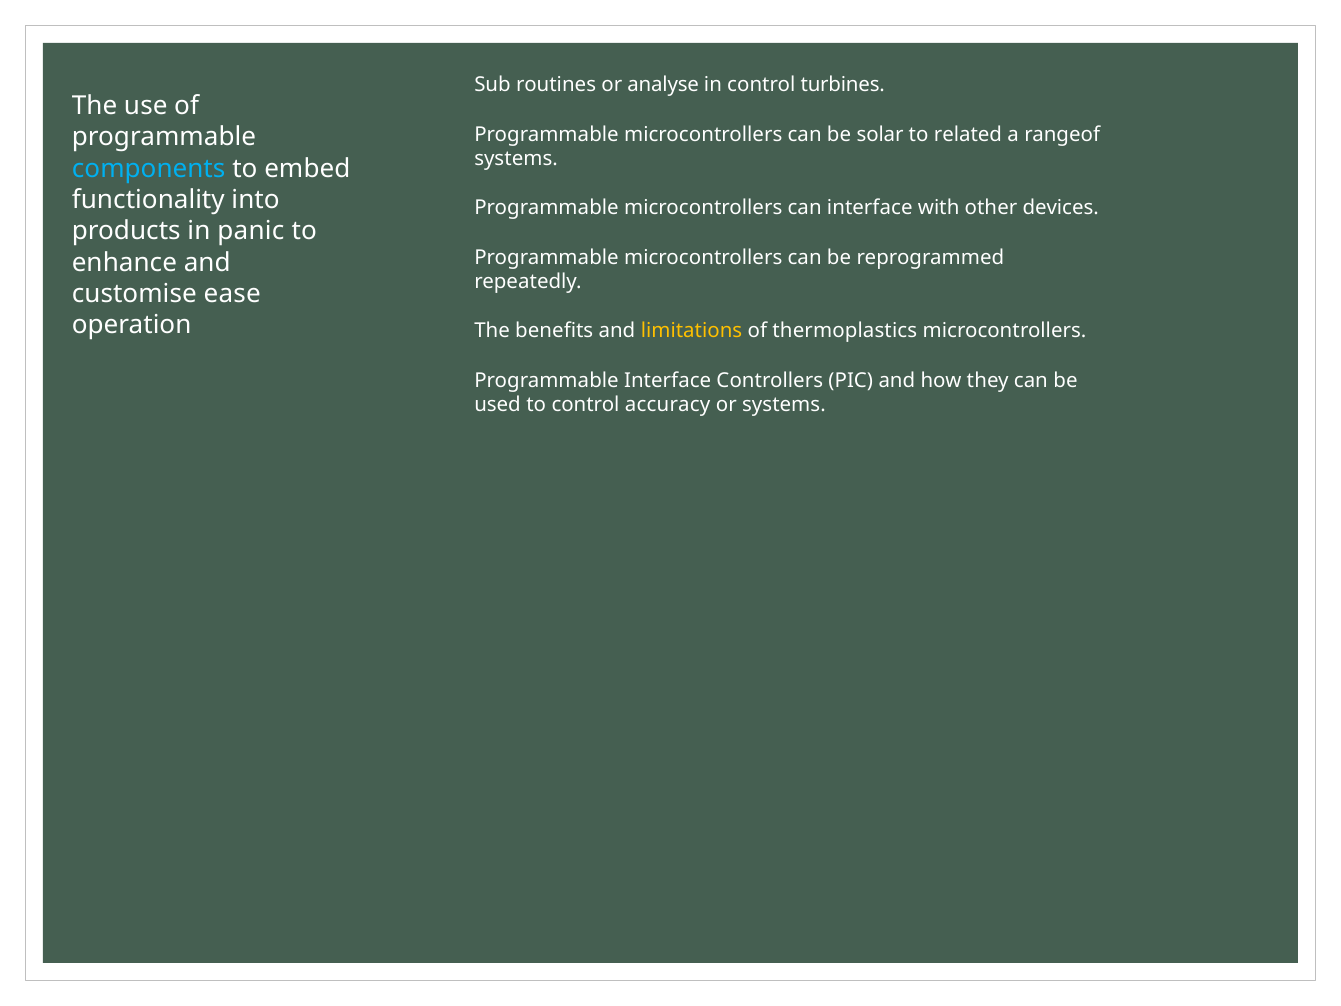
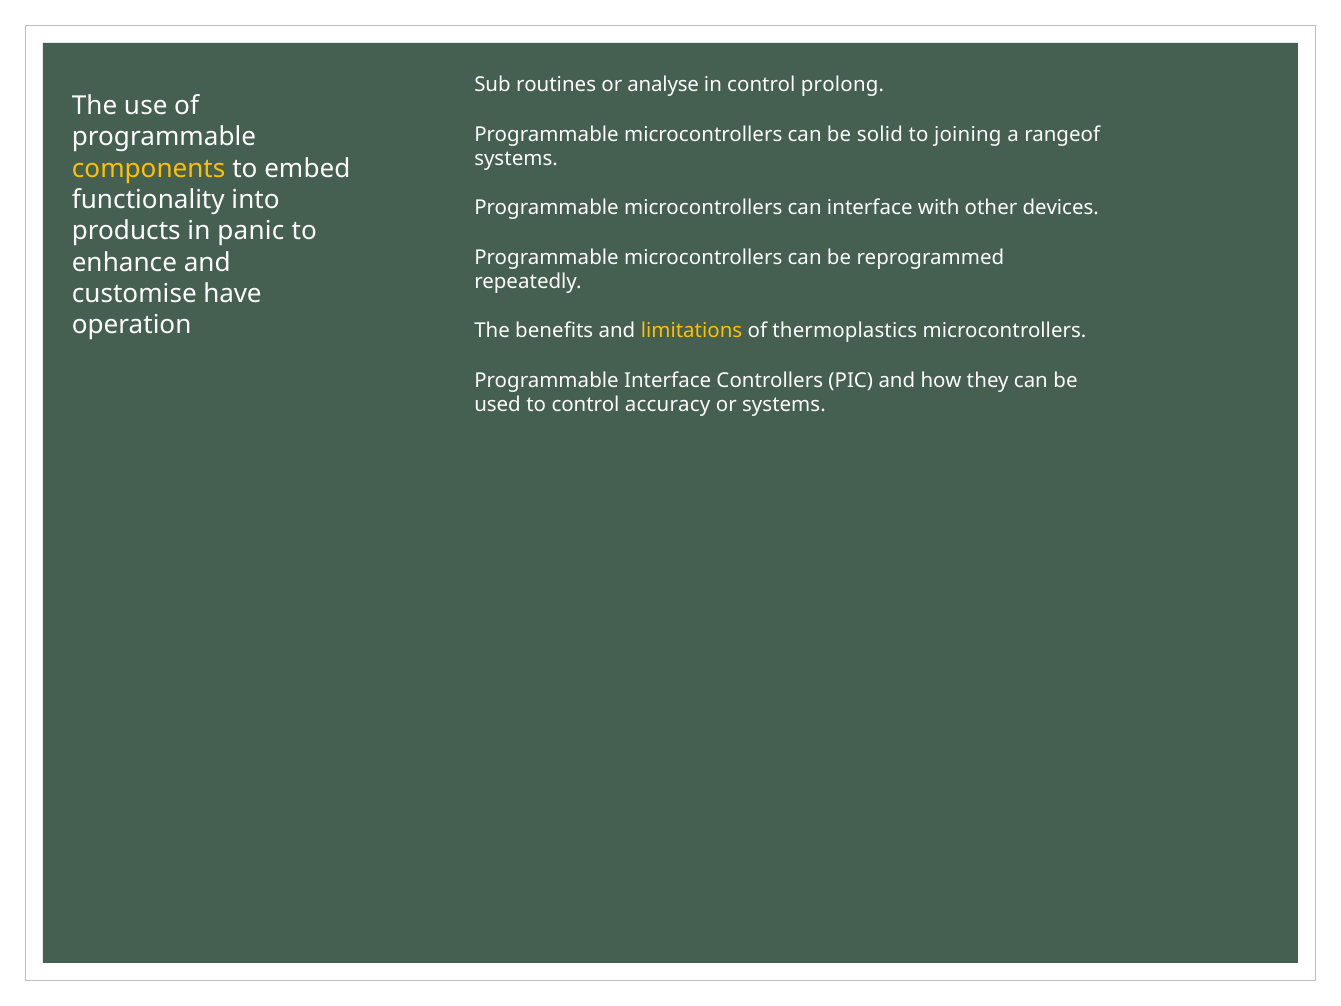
turbines: turbines -> prolong
solar: solar -> solid
related: related -> joining
components colour: light blue -> yellow
ease: ease -> have
